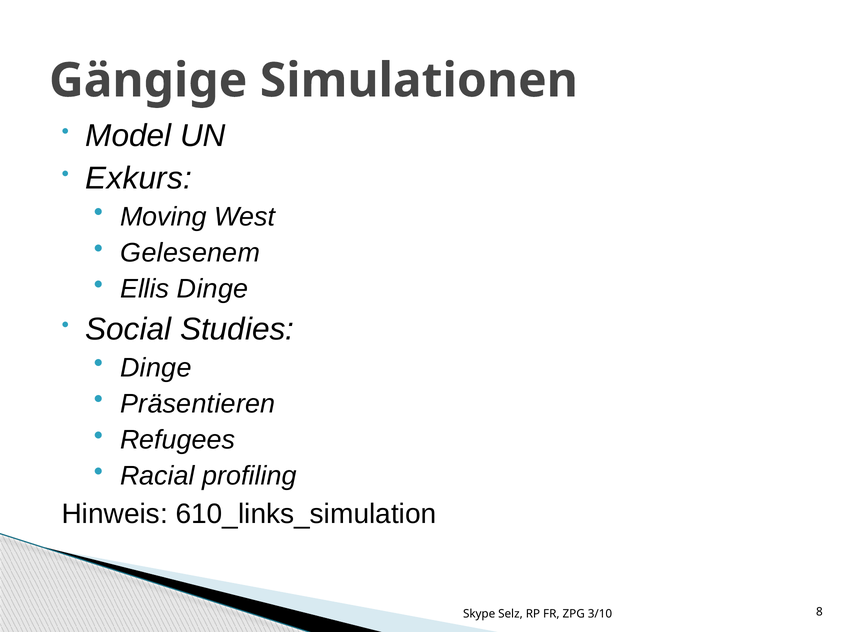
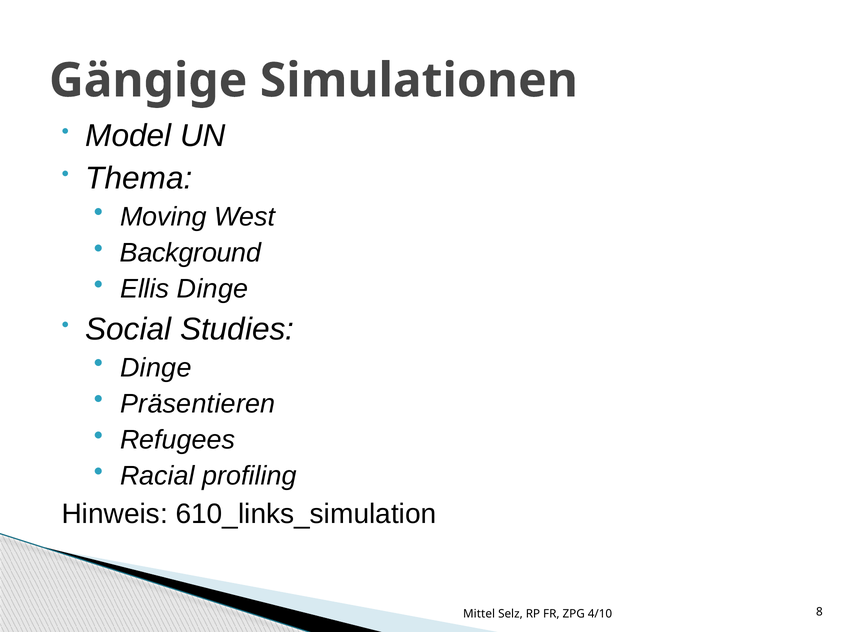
Exkurs: Exkurs -> Thema
Gelesenem: Gelesenem -> Background
Skype: Skype -> Mittel
3/10: 3/10 -> 4/10
